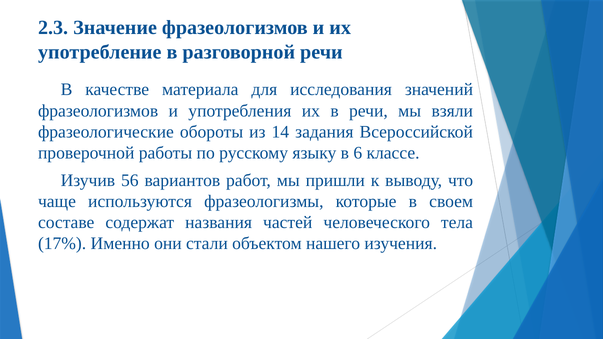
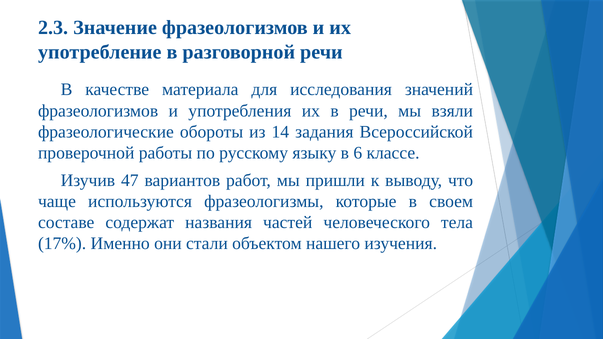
56: 56 -> 47
